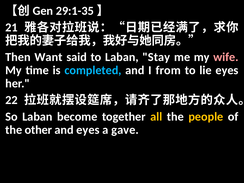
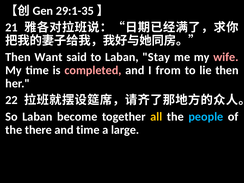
completed colour: light blue -> pink
lie eyes: eyes -> then
people colour: yellow -> light blue
other: other -> there
and eyes: eyes -> time
gave: gave -> large
